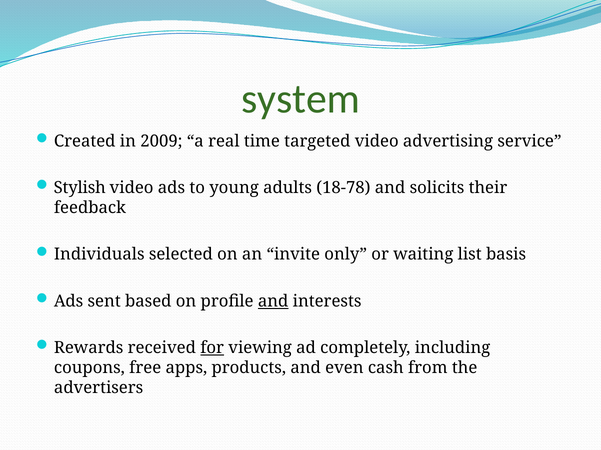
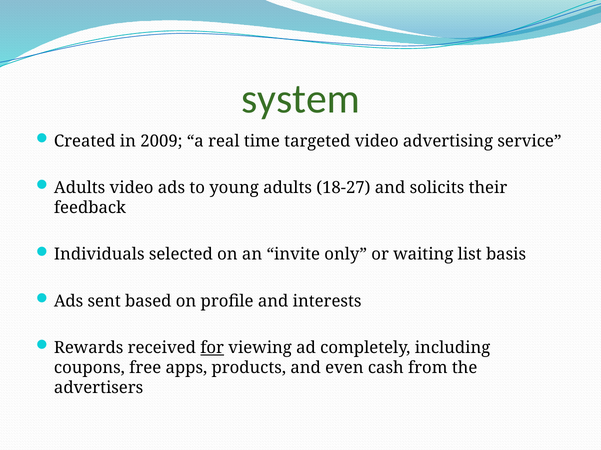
Stylish at (80, 188): Stylish -> Adults
18-78: 18-78 -> 18-27
and at (273, 302) underline: present -> none
